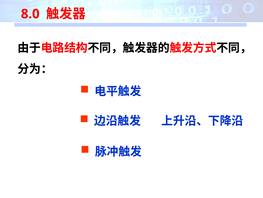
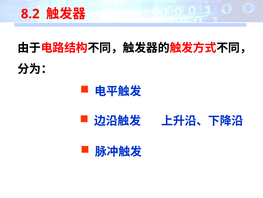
8.0: 8.0 -> 8.2
